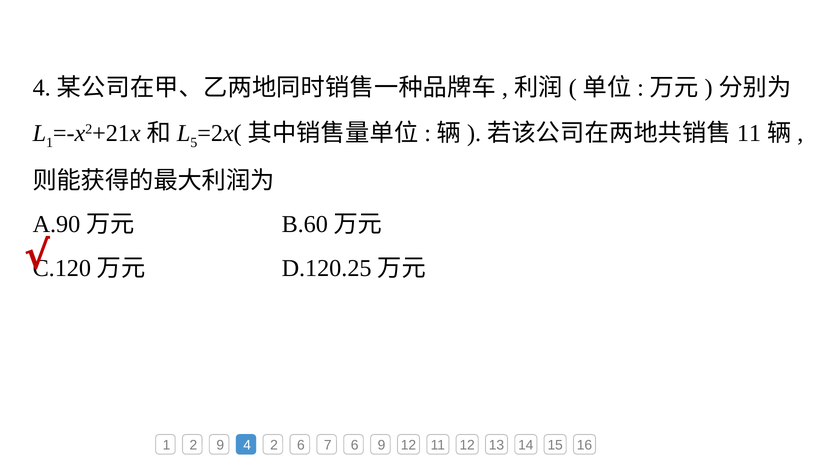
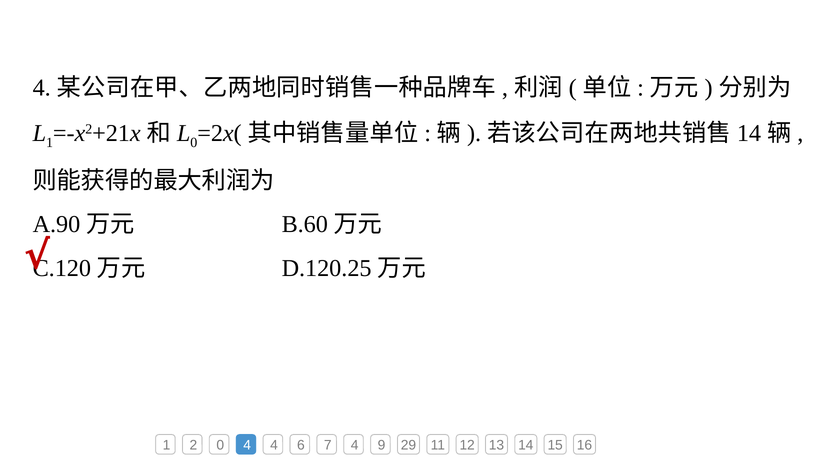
5 at (194, 143): 5 -> 0
11 at (749, 133): 11 -> 14
2 9: 9 -> 0
4 2: 2 -> 4
7 6: 6 -> 4
9 12: 12 -> 29
